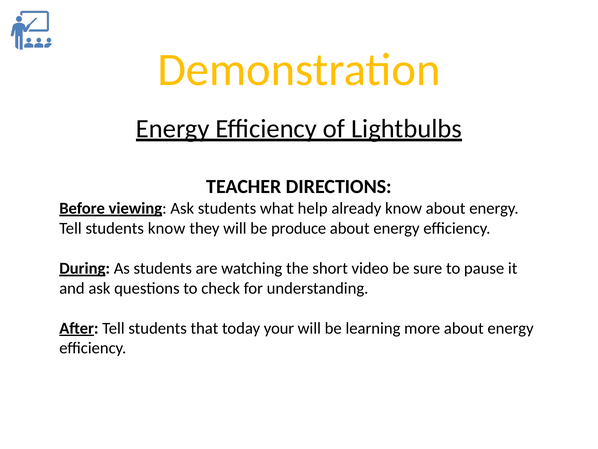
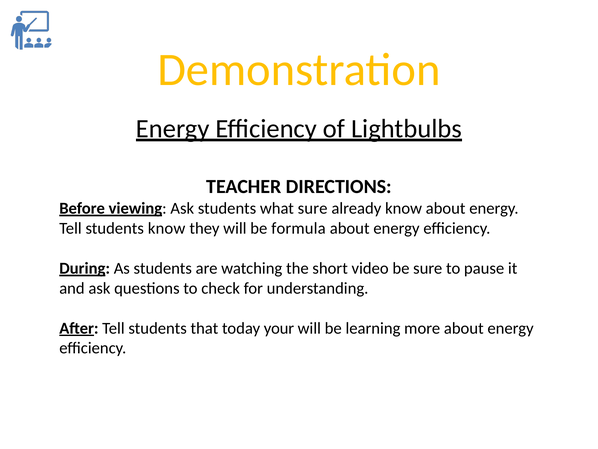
what help: help -> sure
produce: produce -> formula
